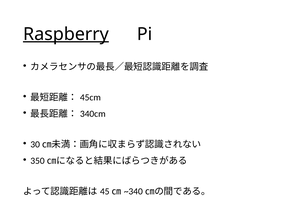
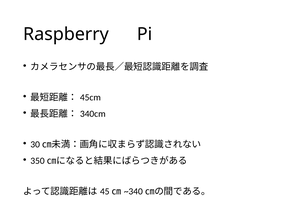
Raspberry underline: present -> none
